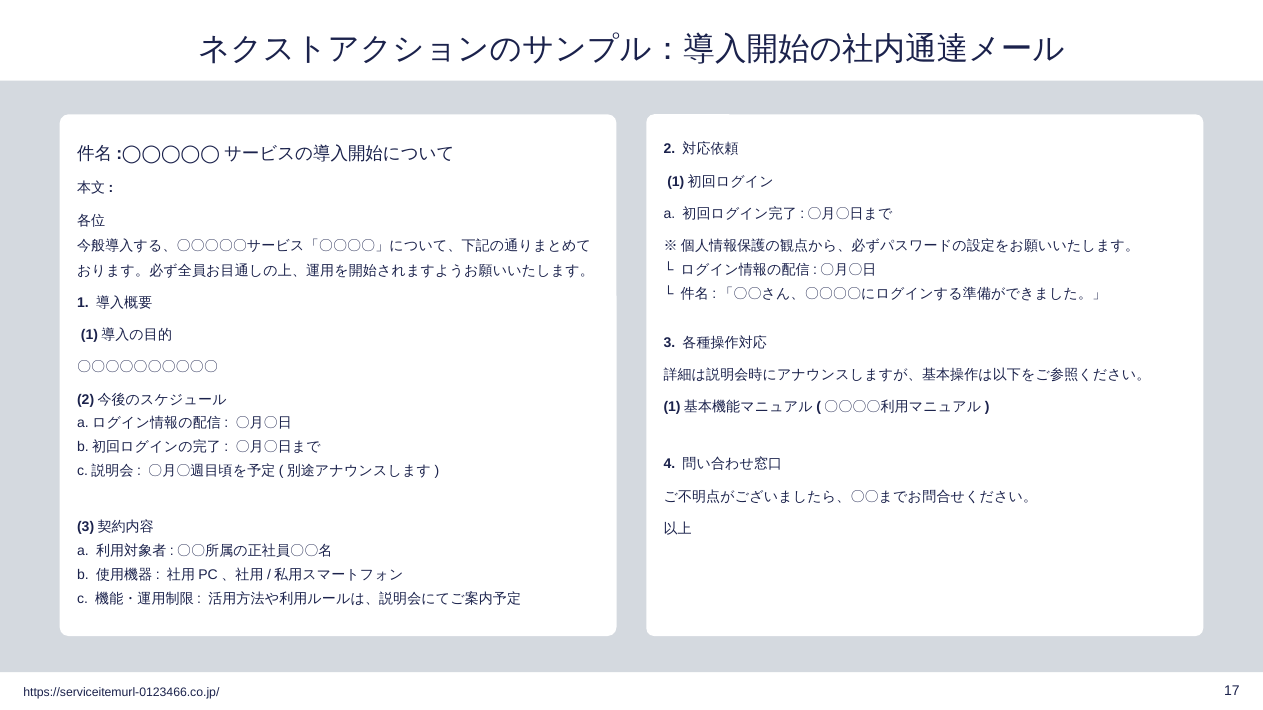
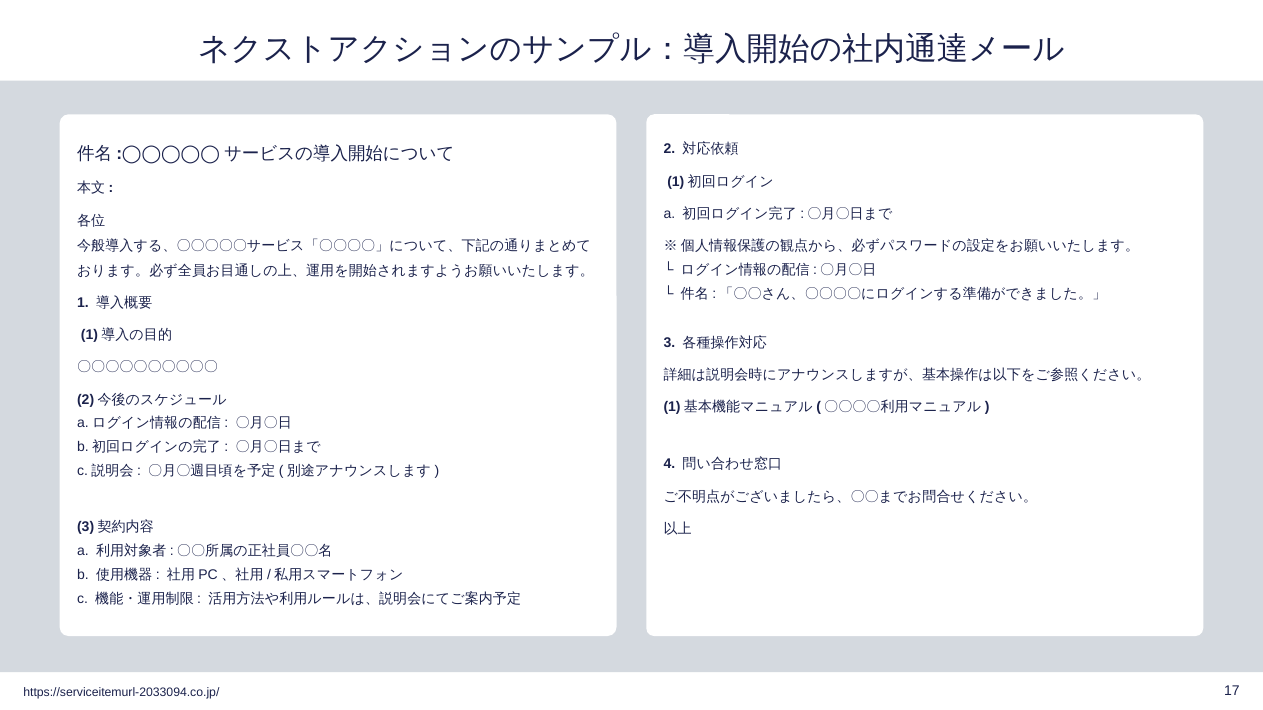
https://serviceitemurl-0123466.co.jp/: https://serviceitemurl-0123466.co.jp/ -> https://serviceitemurl-2033094.co.jp/
